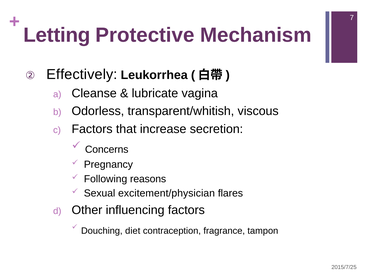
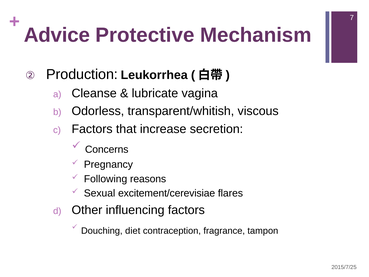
Letting: Letting -> Advice
Effectively: Effectively -> Production
excitement/physician: excitement/physician -> excitement/cerevisiae
